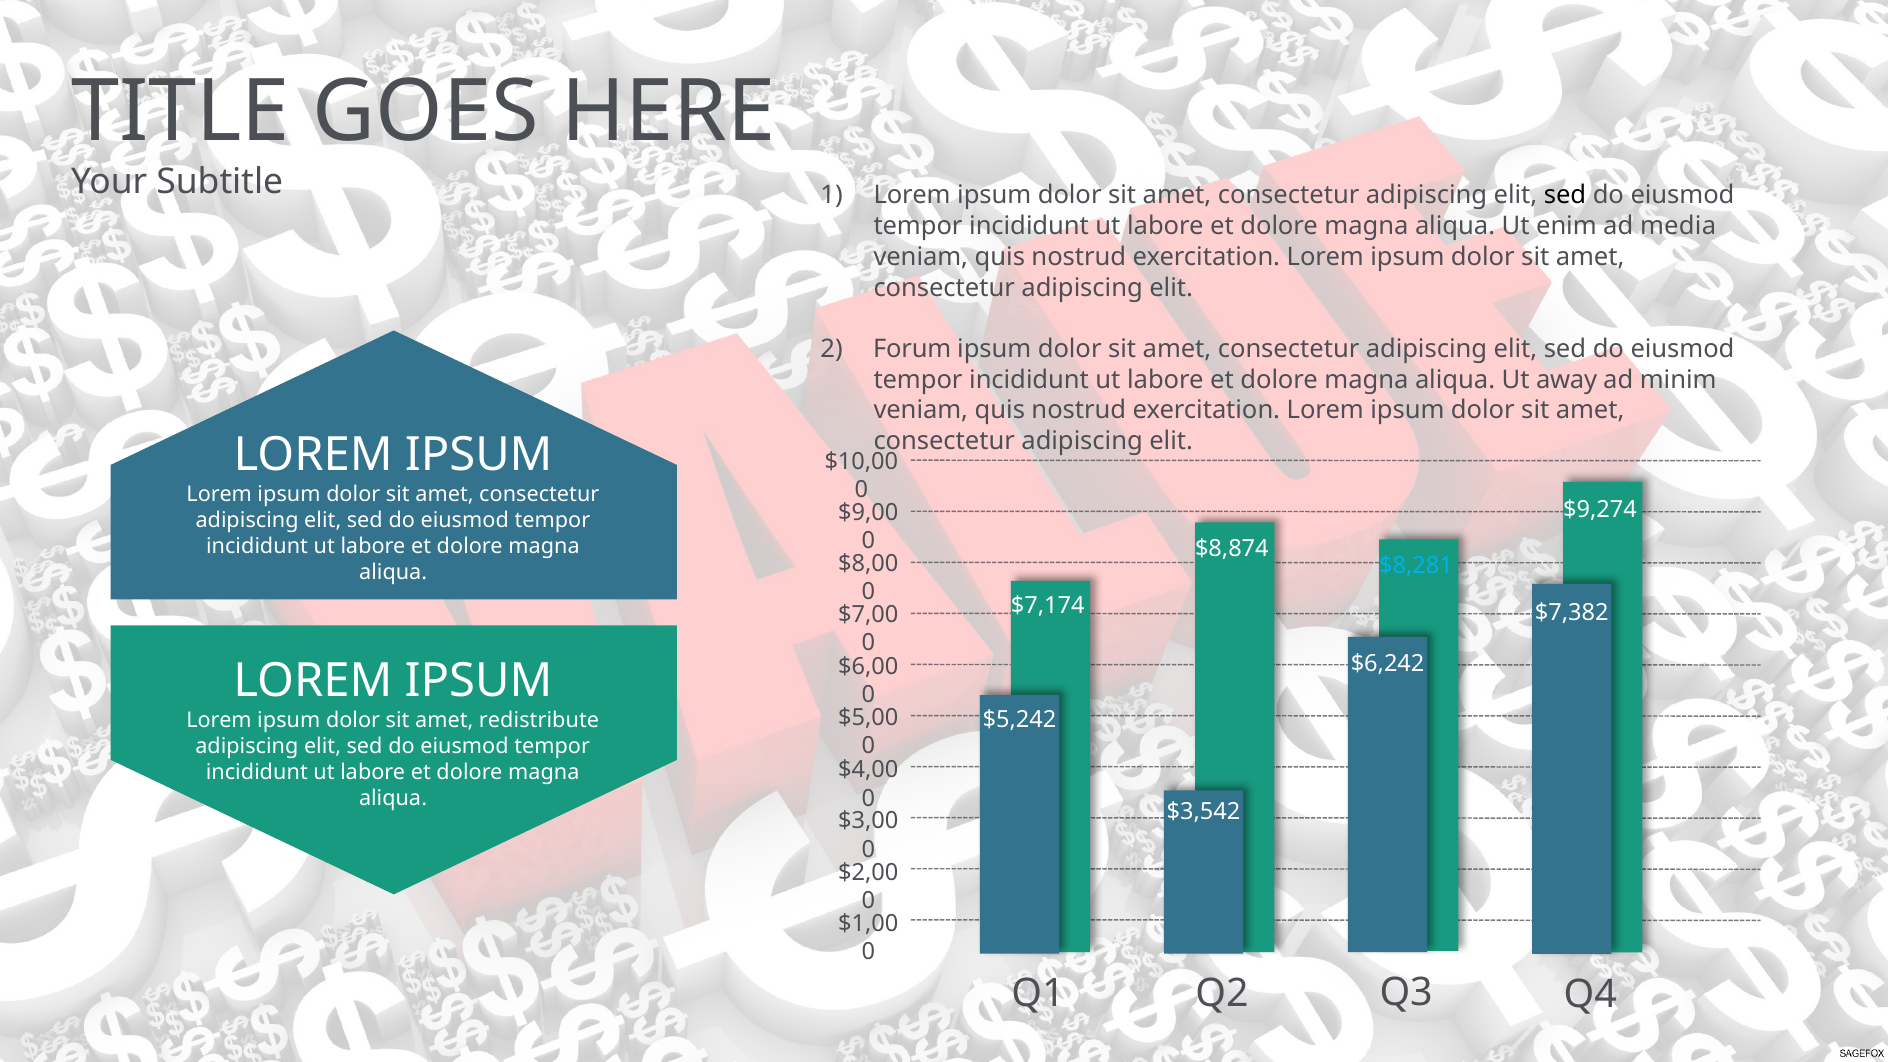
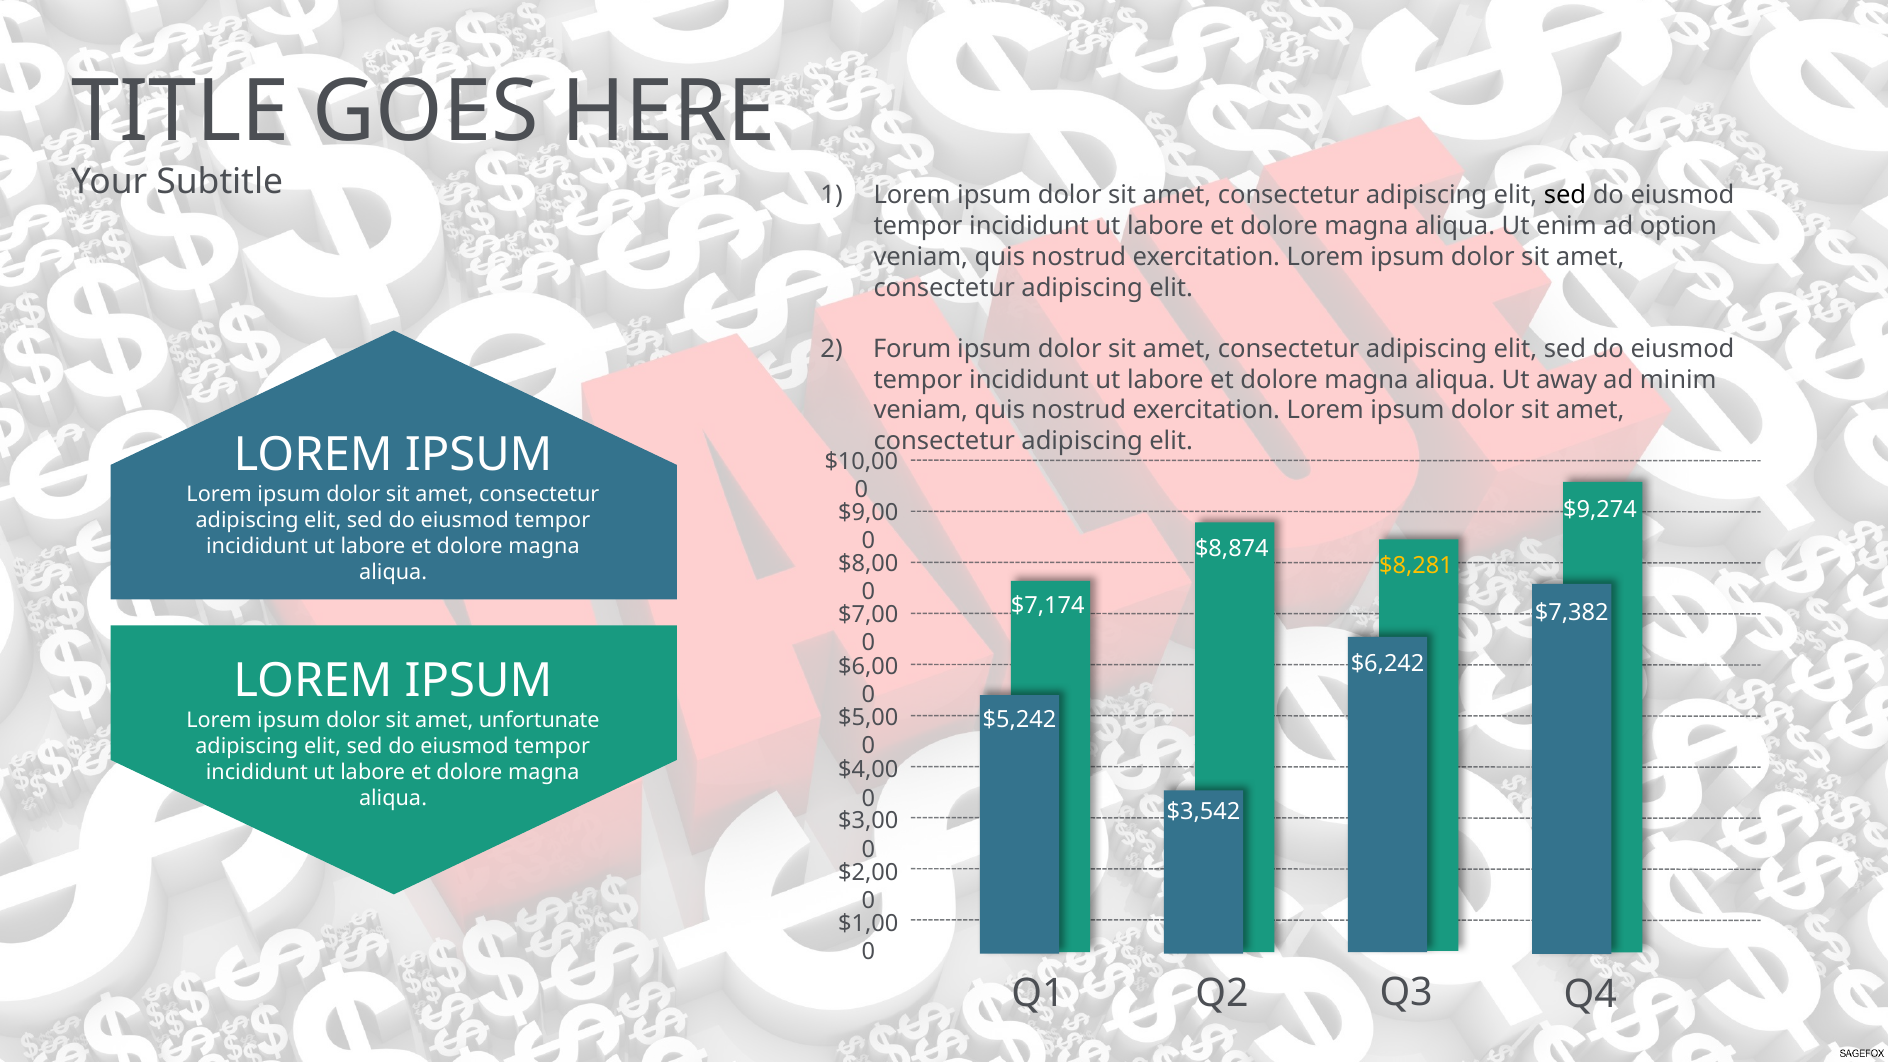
media: media -> option
$8,281 colour: light blue -> yellow
redistribute: redistribute -> unfortunate
